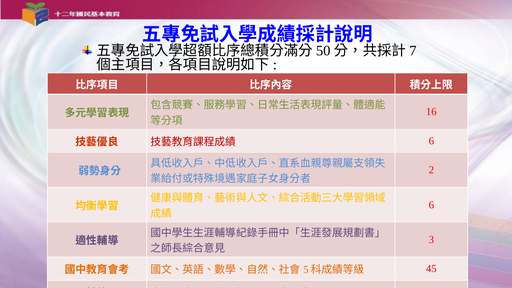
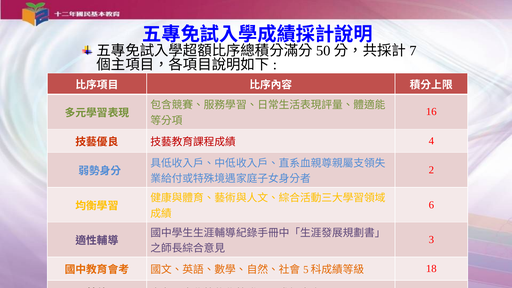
6 at (431, 141): 6 -> 4
45: 45 -> 18
